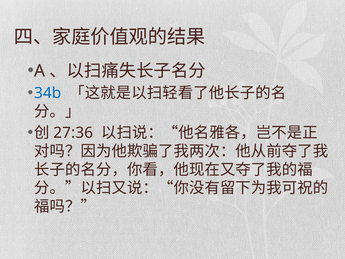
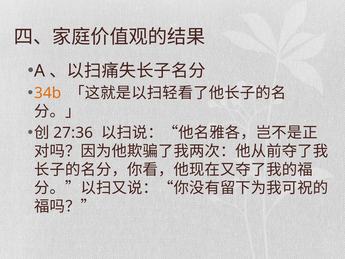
34b colour: blue -> orange
